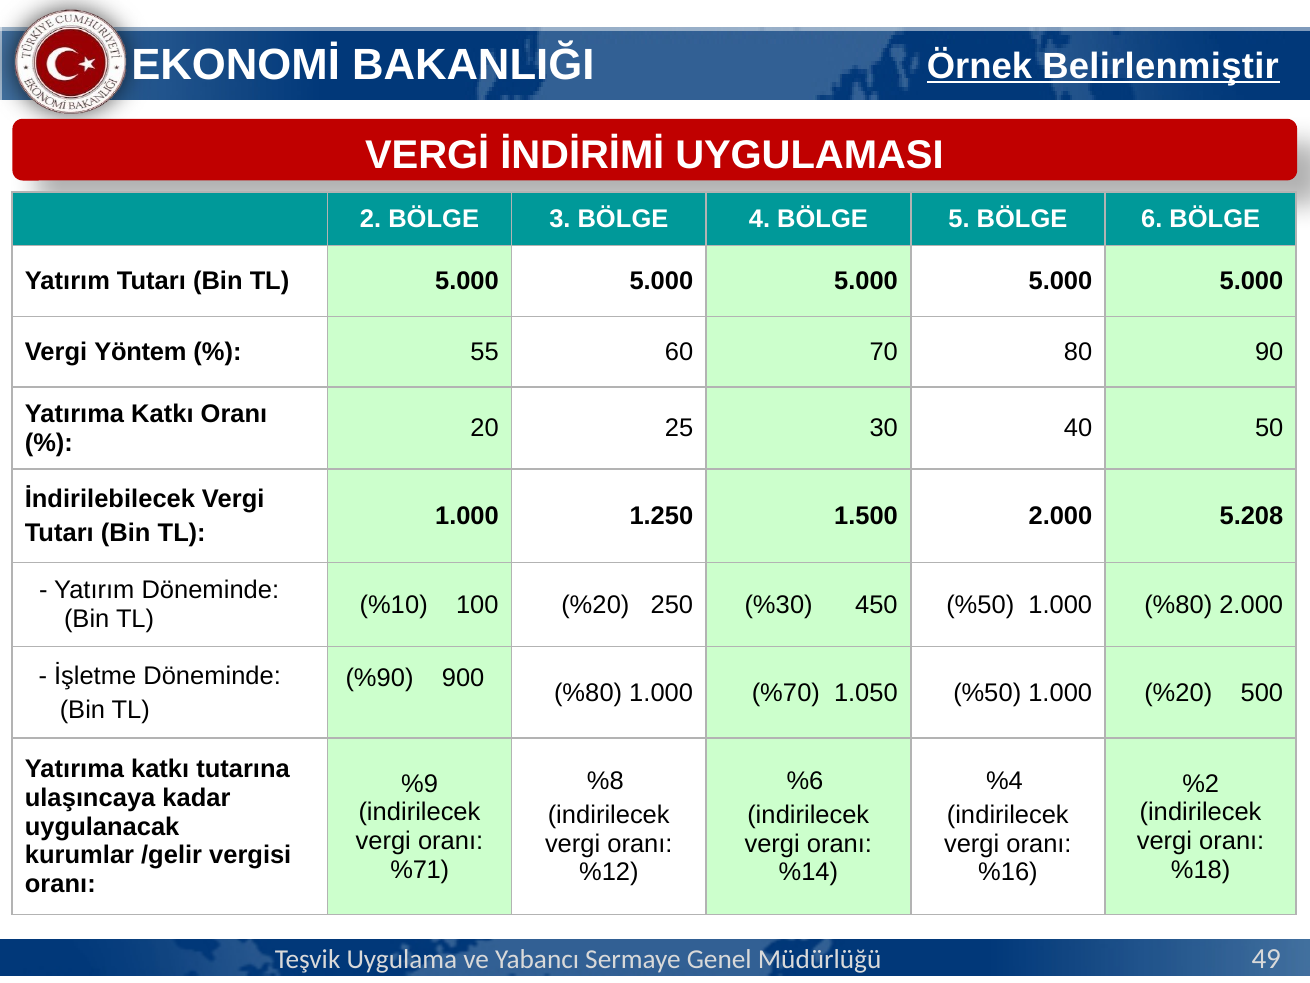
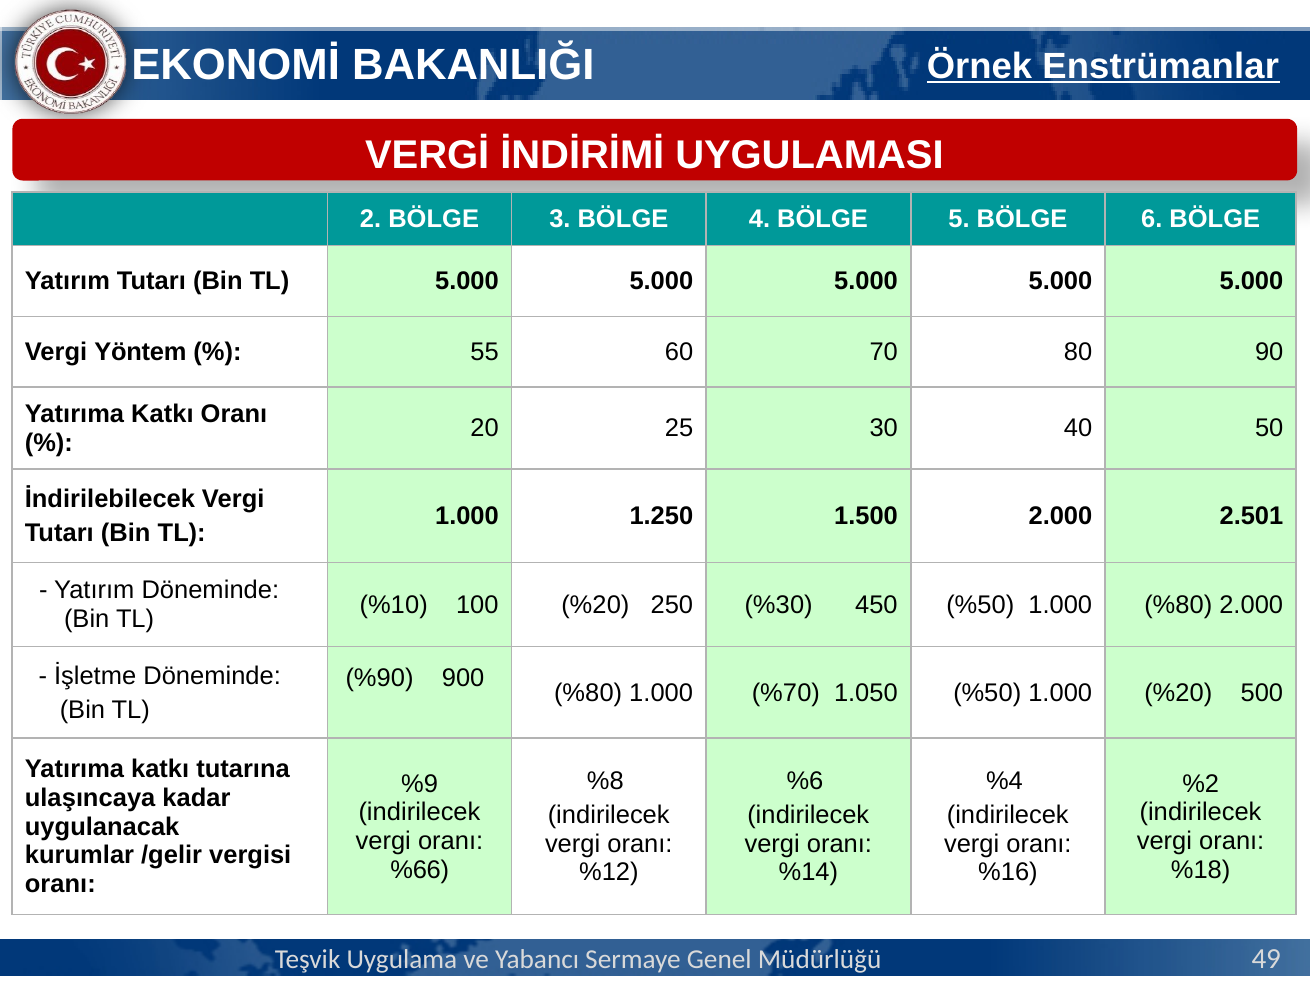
Belirlenmiştir: Belirlenmiştir -> Enstrümanlar
5.208: 5.208 -> 2.501
%71: %71 -> %66
